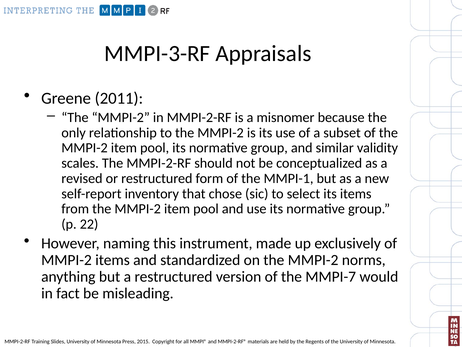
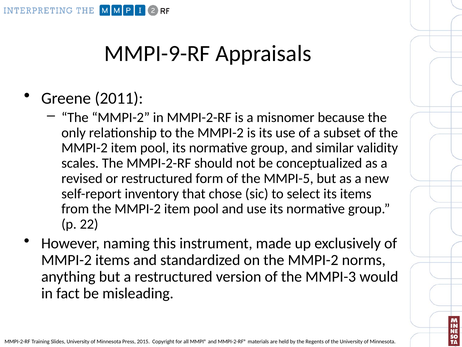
MMPI-3-RF: MMPI-3-RF -> MMPI-9-RF
MMPI-1: MMPI-1 -> MMPI-5
MMPI-7: MMPI-7 -> MMPI-3
